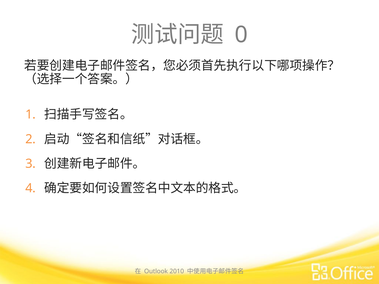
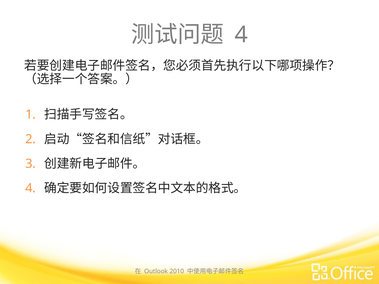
0 at (241, 35): 0 -> 4
